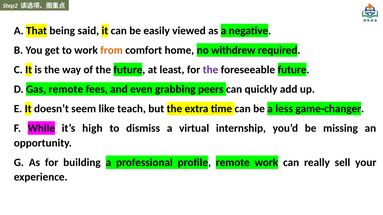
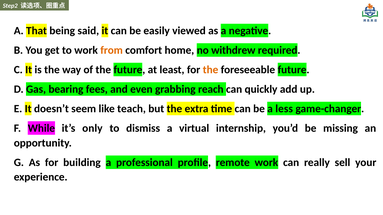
the at (211, 70) colour: purple -> orange
Gas remote: remote -> bearing
peers: peers -> reach
high: high -> only
